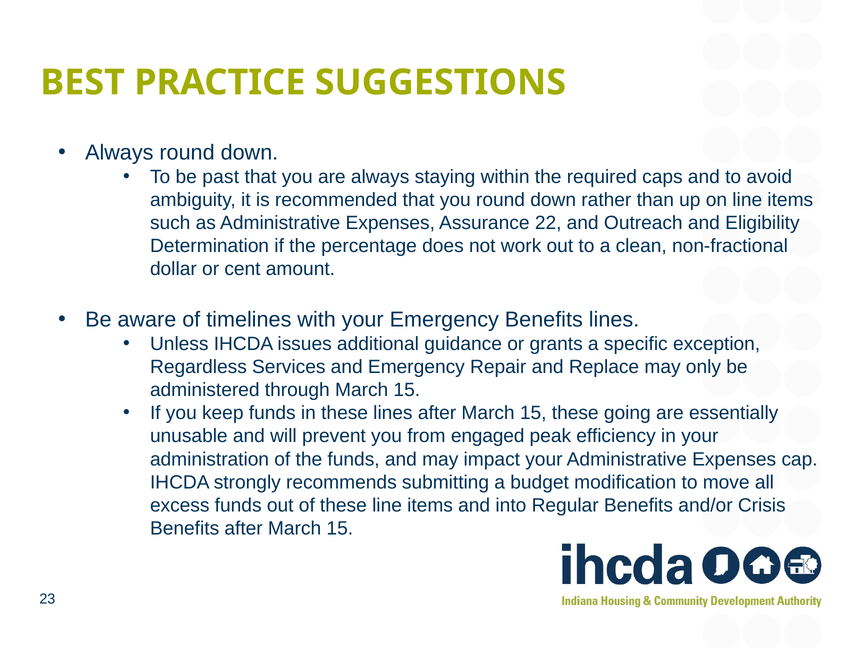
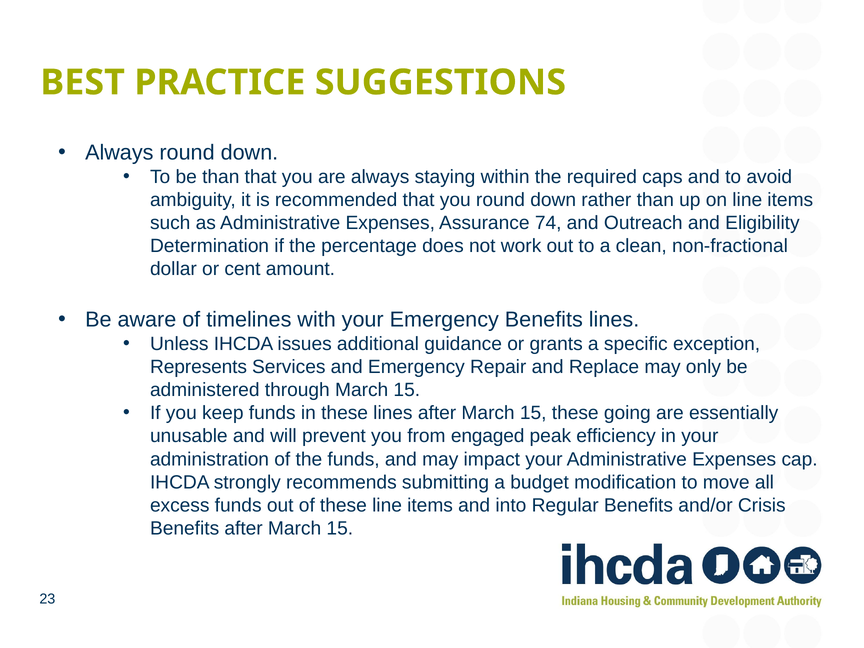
be past: past -> than
22: 22 -> 74
Regardless: Regardless -> Represents
